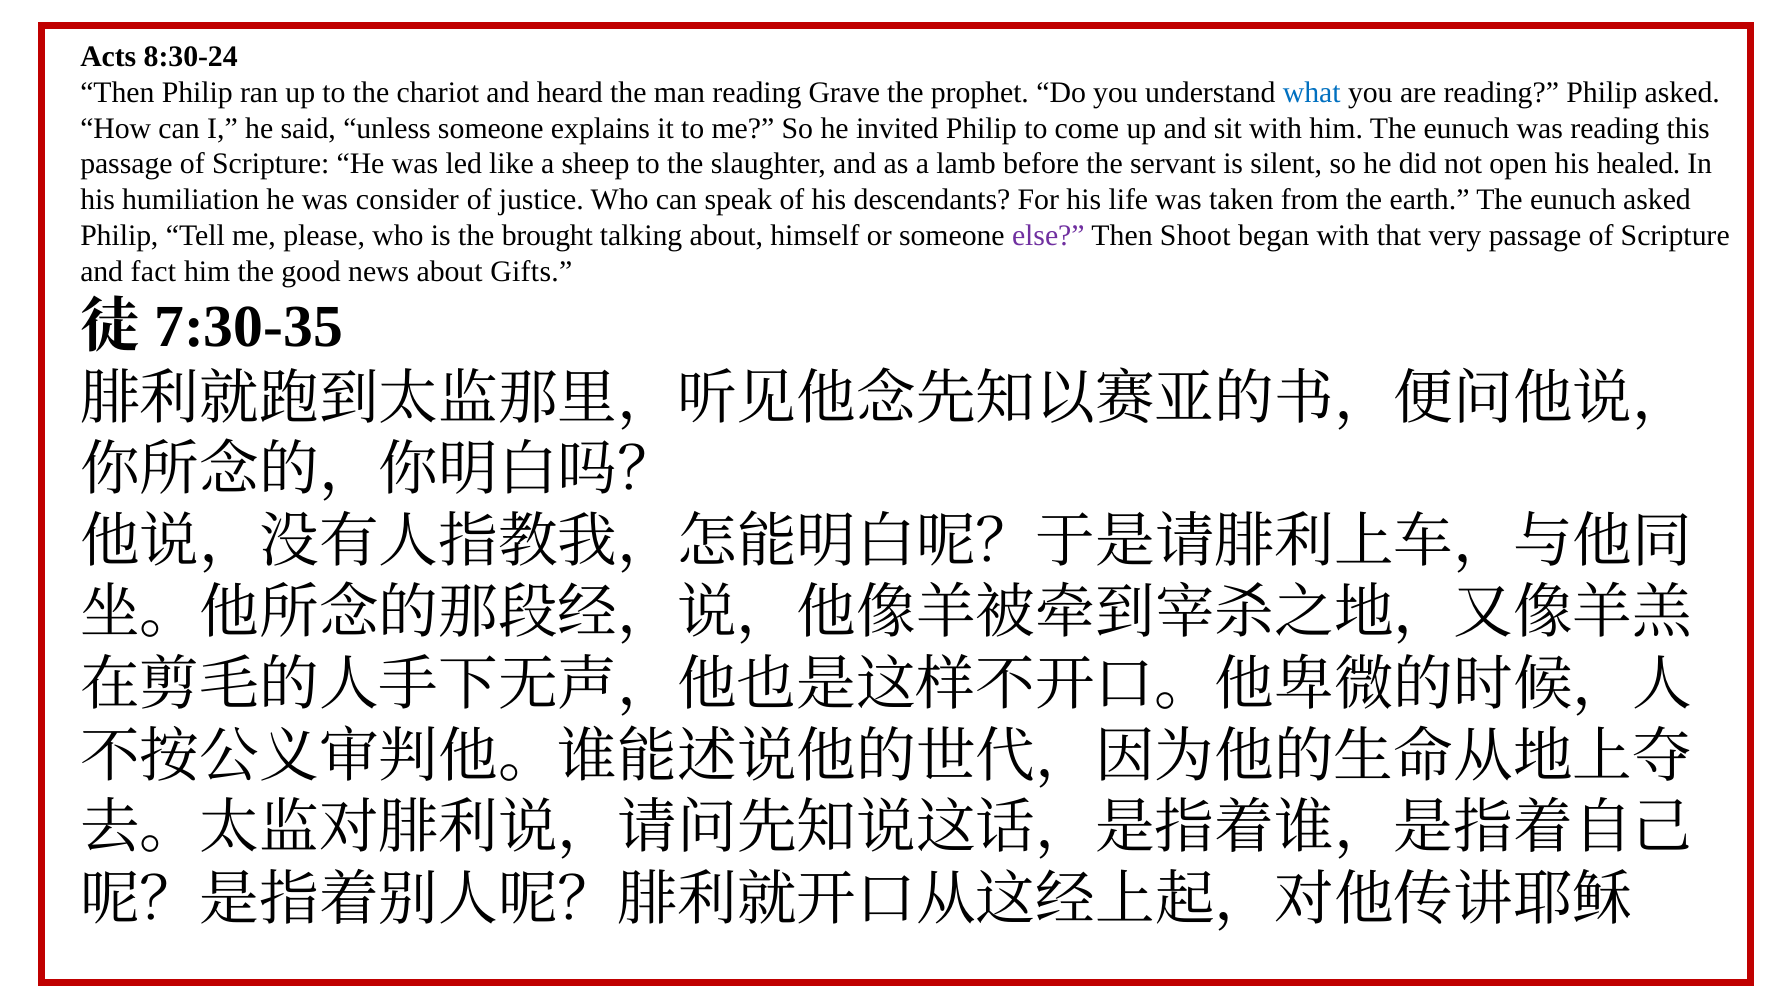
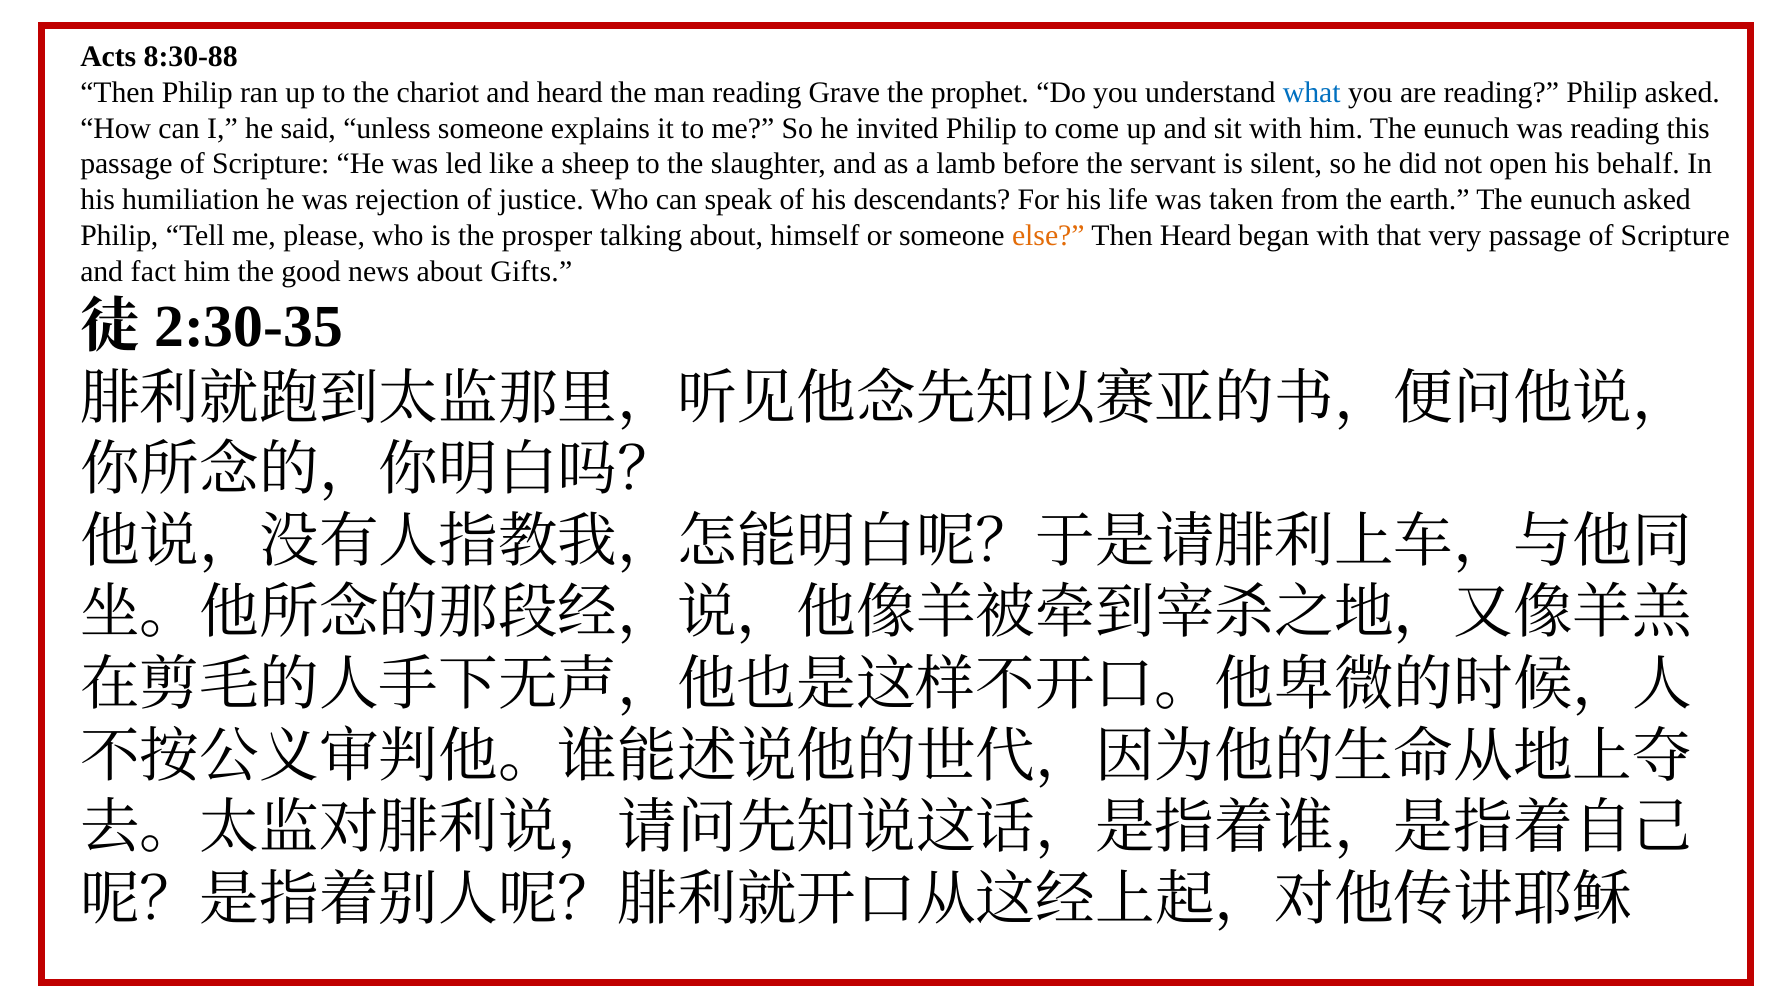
8:30-24: 8:30-24 -> 8:30-88
healed: healed -> behalf
consider: consider -> rejection
brought: brought -> prosper
else colour: purple -> orange
Then Shoot: Shoot -> Heard
7:30-35: 7:30-35 -> 2:30-35
